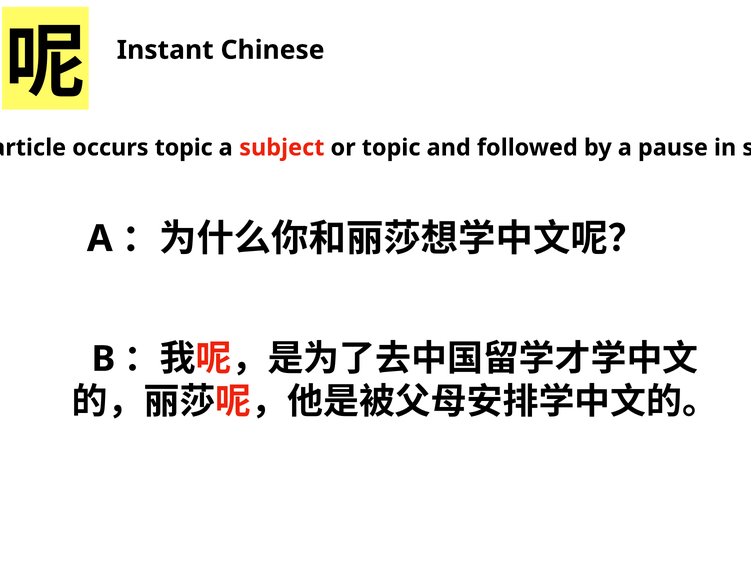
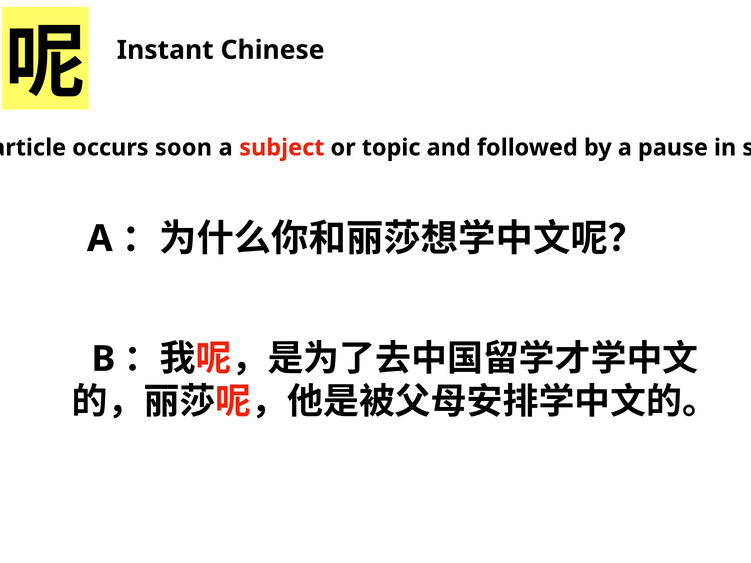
occurs topic: topic -> soon
